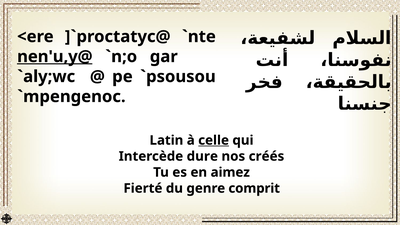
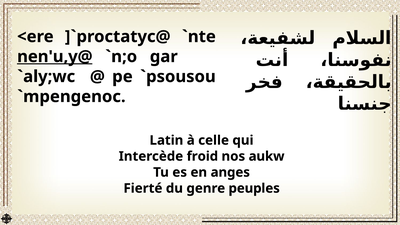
celle underline: present -> none
dure: dure -> froid
créés: créés -> aukw
aimez: aimez -> anges
comprit: comprit -> peuples
